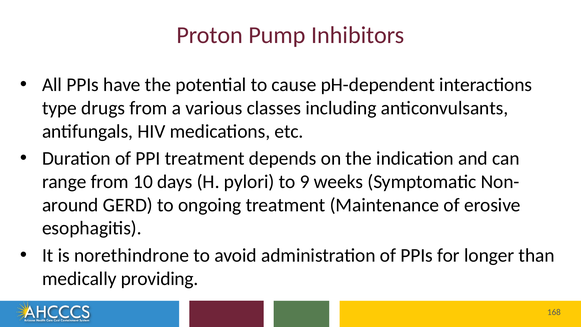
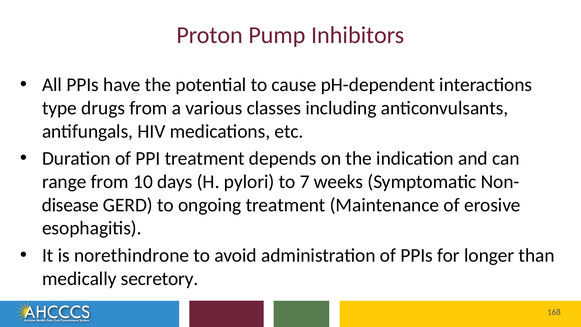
9: 9 -> 7
around: around -> disease
providing: providing -> secretory
